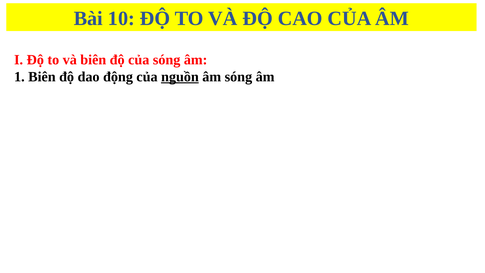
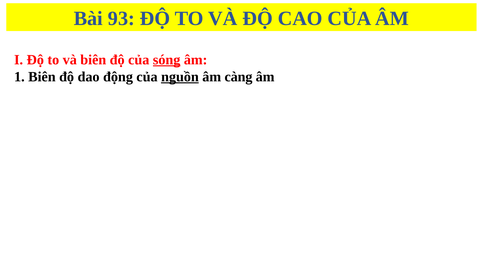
10: 10 -> 93
sóng at (167, 60) underline: none -> present
âm sóng: sóng -> càng
